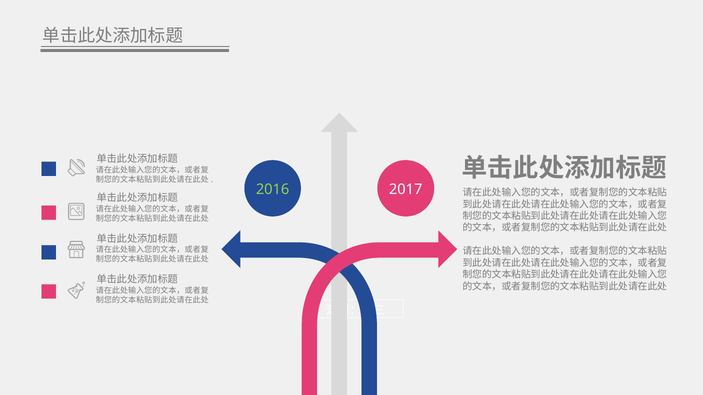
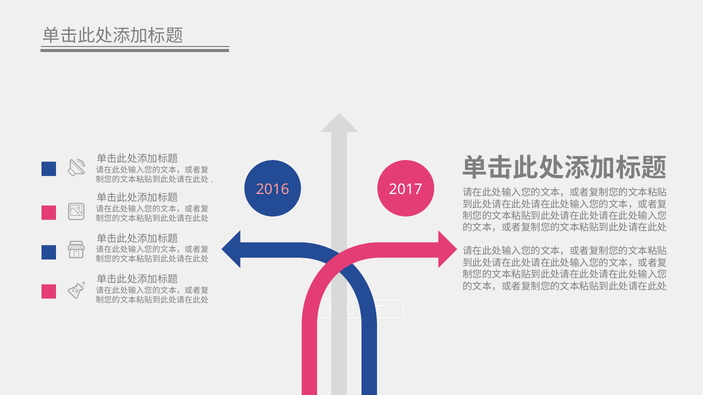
2016 colour: light green -> pink
